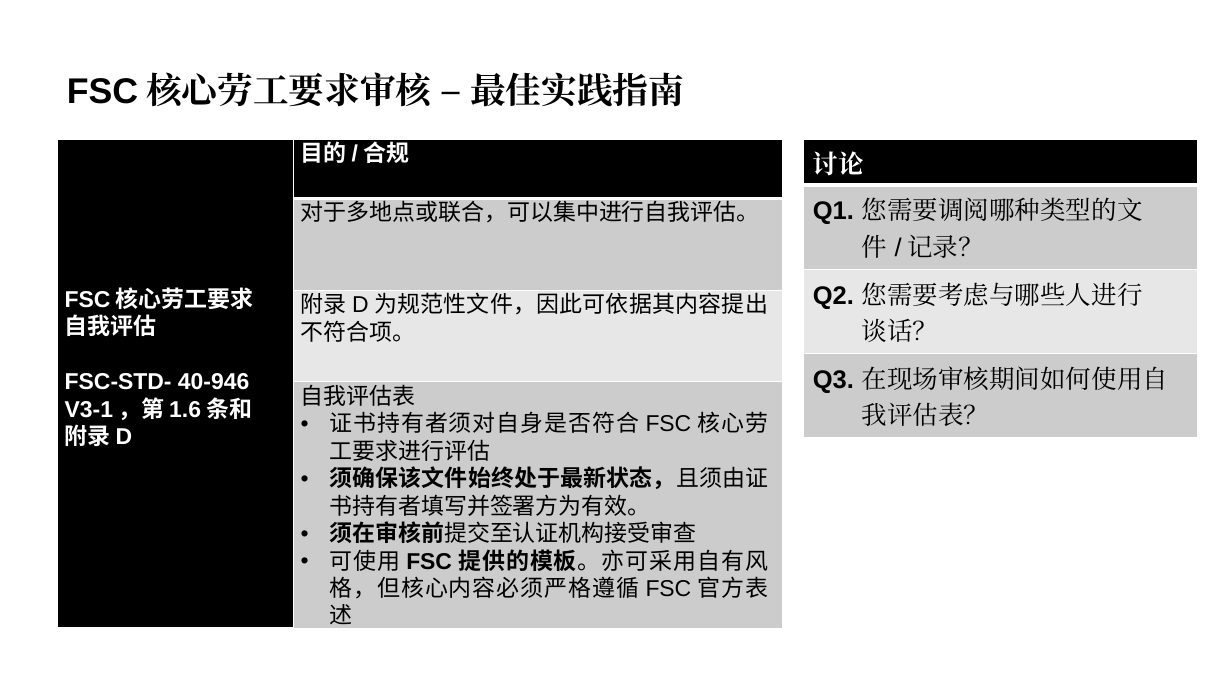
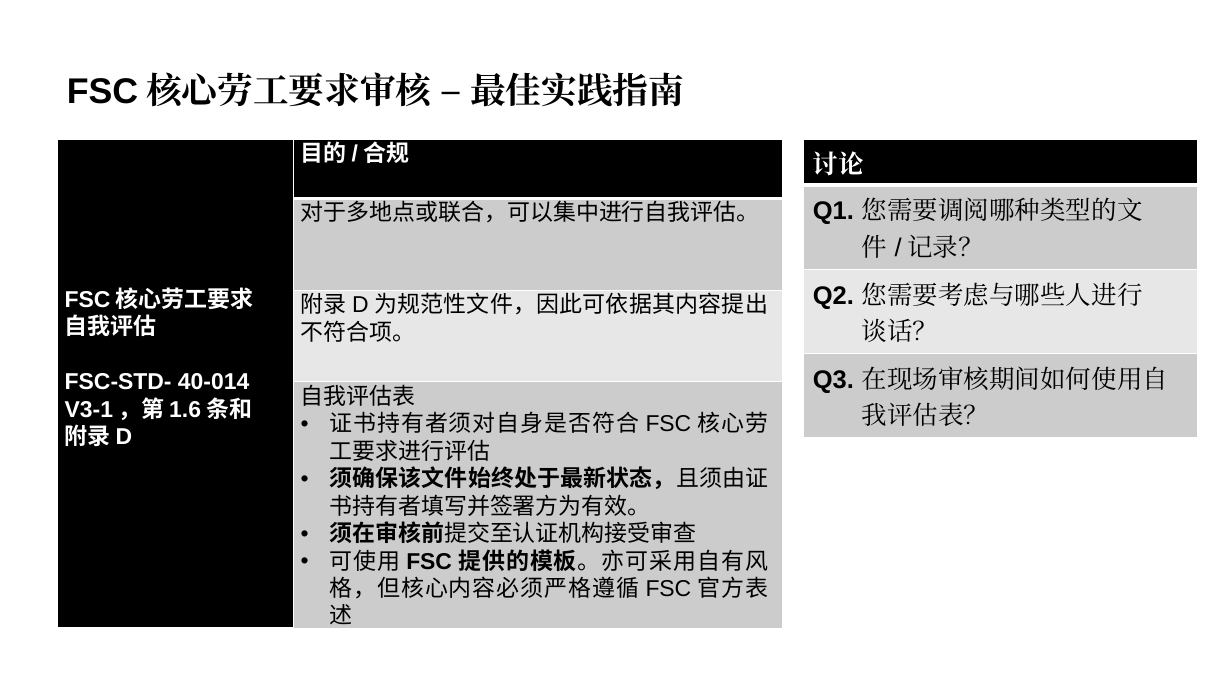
40-946: 40-946 -> 40-014
